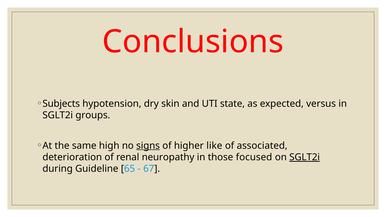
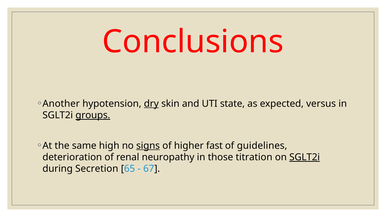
Subjects: Subjects -> Another
dry underline: none -> present
groups underline: none -> present
like: like -> fast
associated: associated -> guidelines
focused: focused -> titration
Guideline: Guideline -> Secretion
